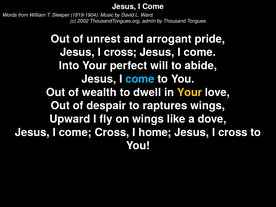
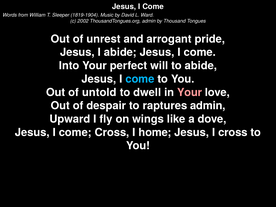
cross at (120, 52): cross -> abide
wealth: wealth -> untold
Your at (190, 92) colour: yellow -> pink
raptures wings: wings -> admin
